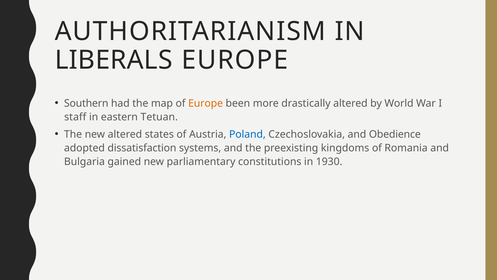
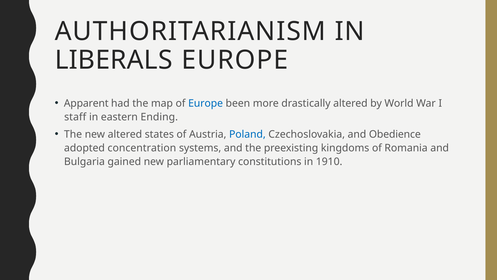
Southern: Southern -> Apparent
Europe at (206, 103) colour: orange -> blue
Tetuan: Tetuan -> Ending
dissatisfaction: dissatisfaction -> concentration
1930: 1930 -> 1910
